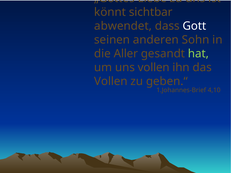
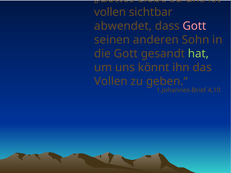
könnt at (110, 12): könnt -> vollen
Gott at (194, 26) colour: white -> pink
die Aller: Aller -> Gott
uns vollen: vollen -> könnt
